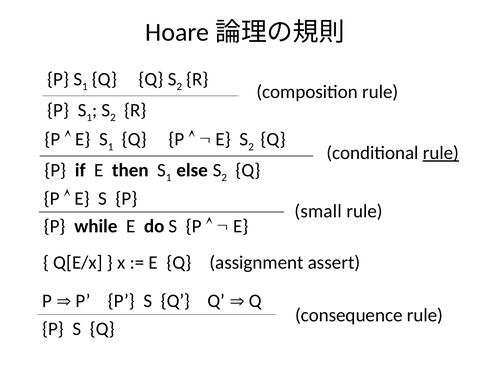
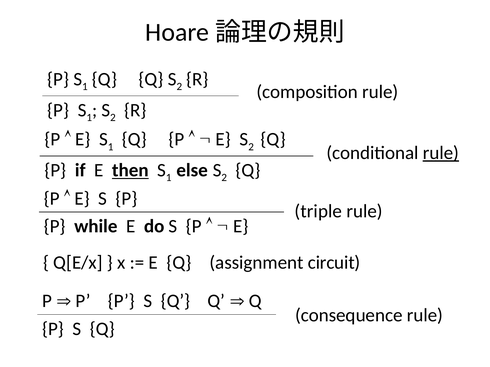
then underline: none -> present
small: small -> triple
assert: assert -> circuit
